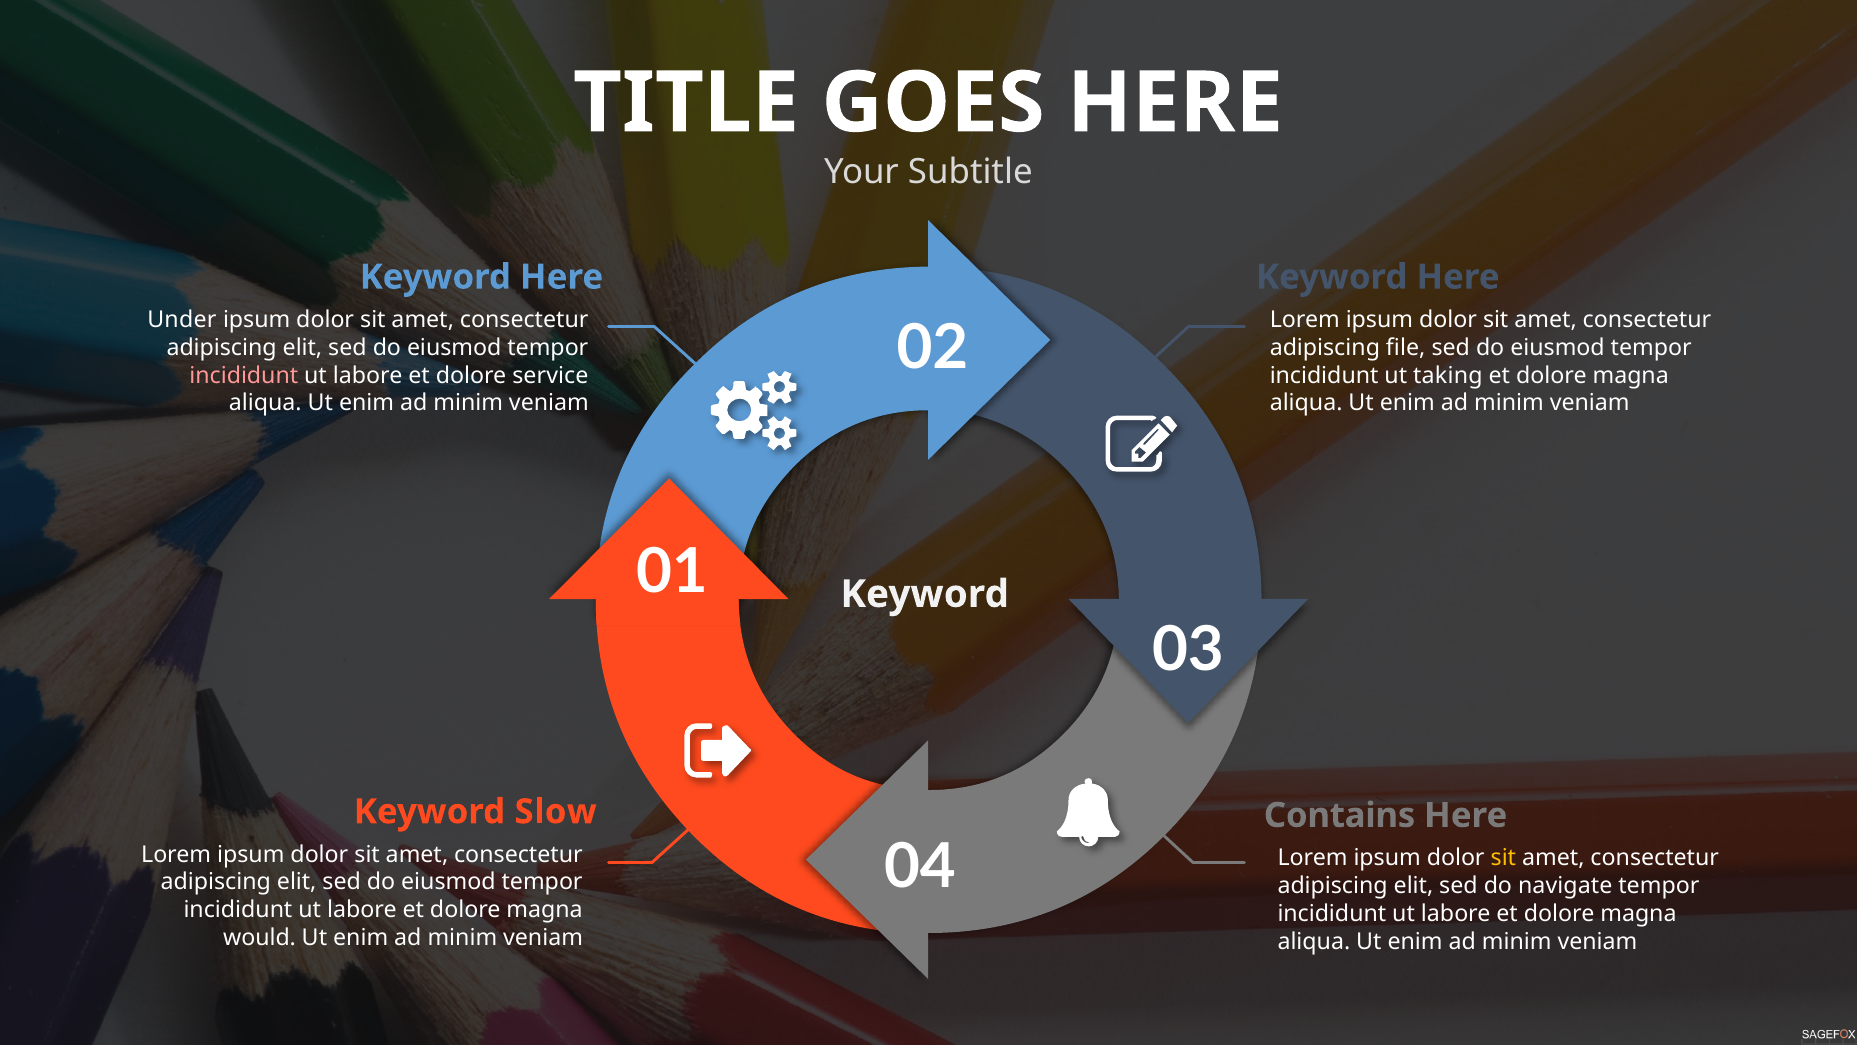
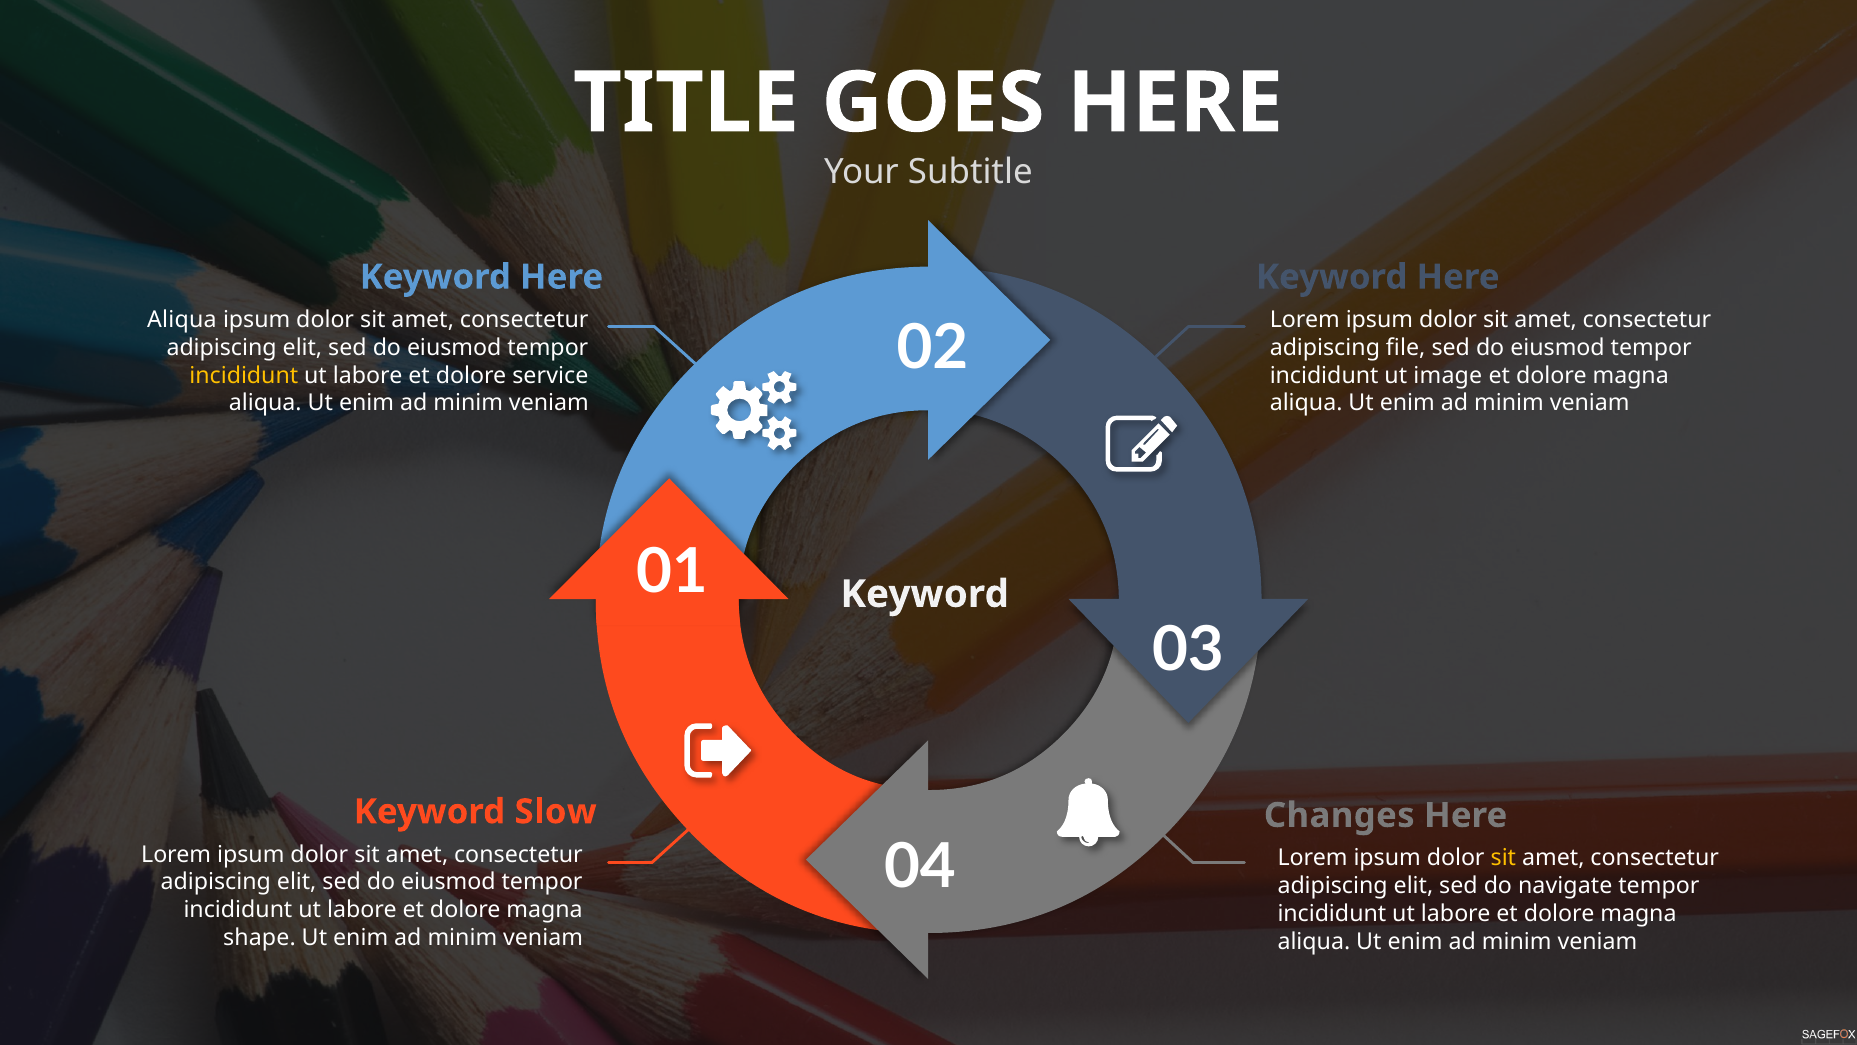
Under at (182, 319): Under -> Aliqua
incididunt at (244, 375) colour: pink -> yellow
taking: taking -> image
Contains: Contains -> Changes
would: would -> shape
